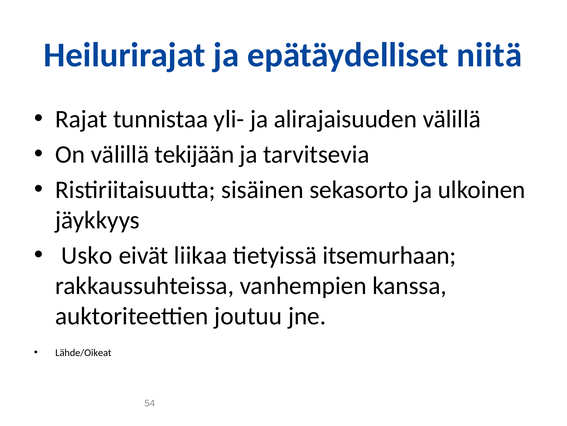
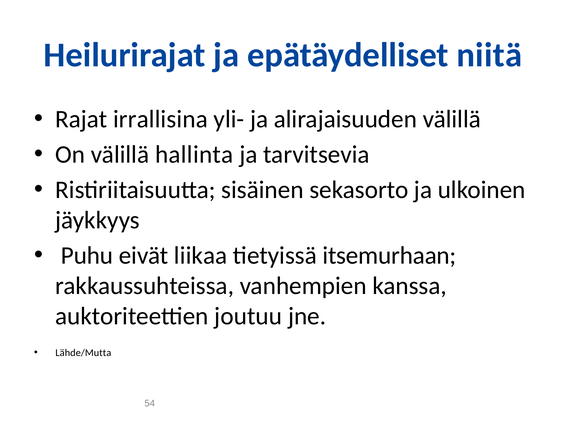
tunnistaa: tunnistaa -> irrallisina
tekijään: tekijään -> hallinta
Usko: Usko -> Puhu
Lähde/Oikeat: Lähde/Oikeat -> Lähde/Mutta
